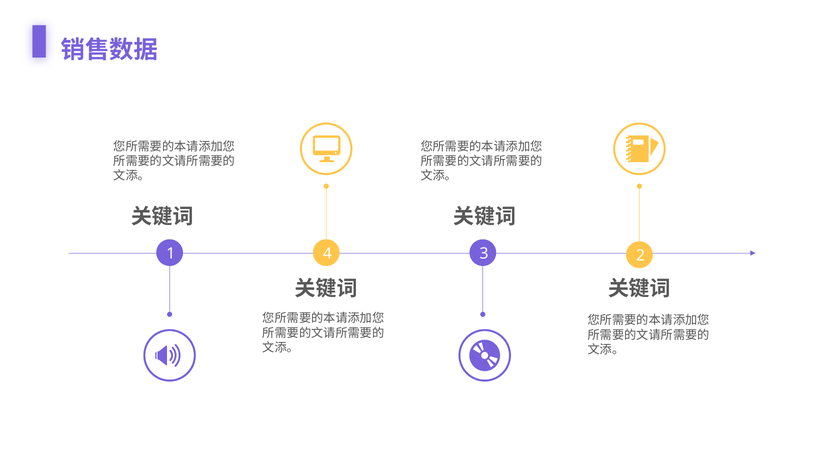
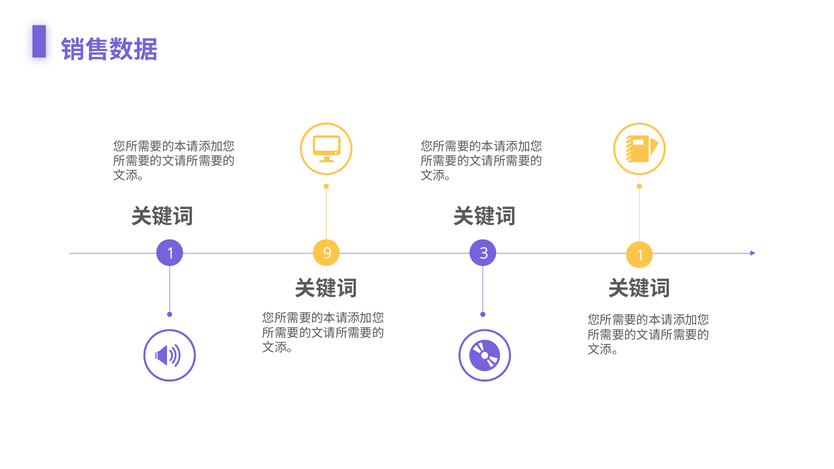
4: 4 -> 9
3 2: 2 -> 1
